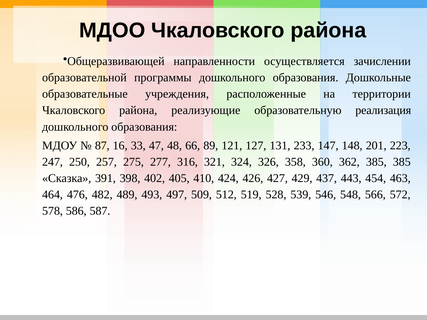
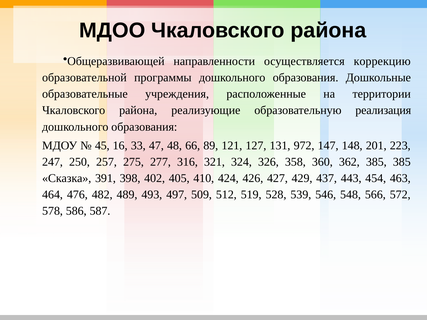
зачислении: зачислении -> коррекцию
87: 87 -> 45
233: 233 -> 972
